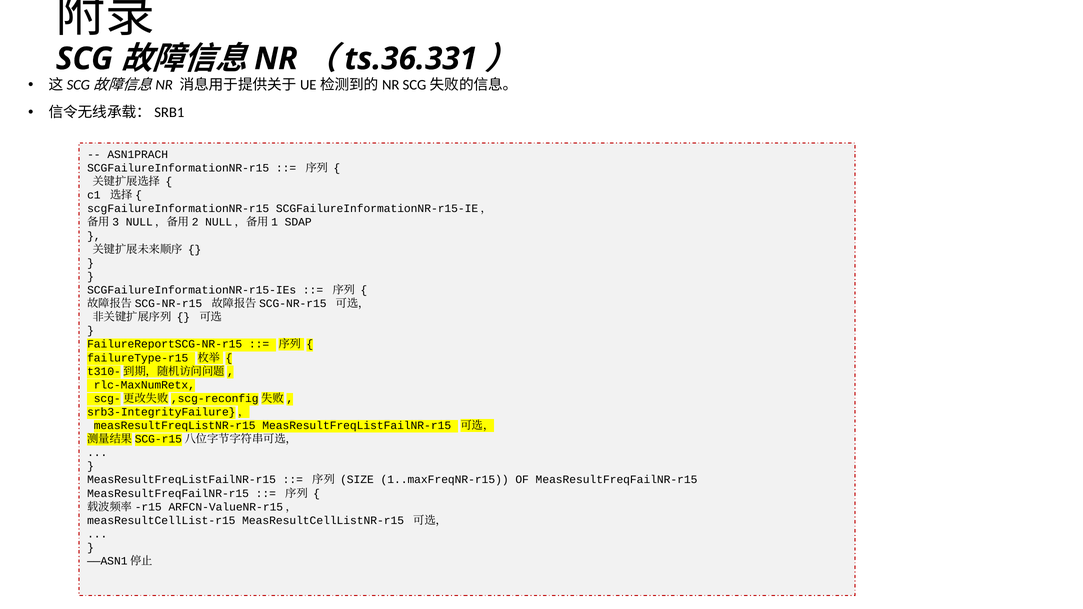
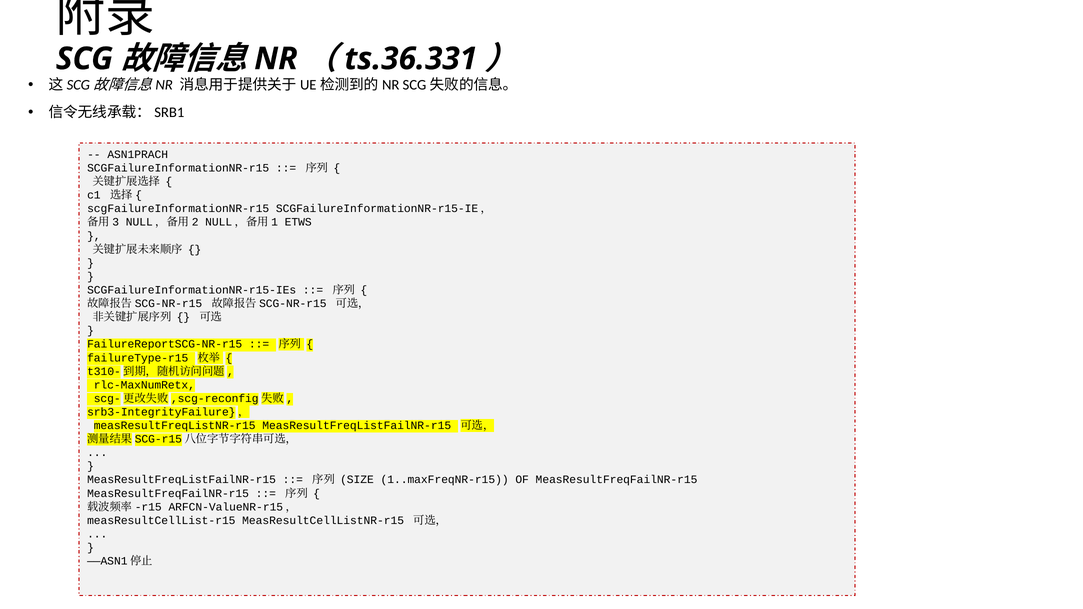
SDAP: SDAP -> ETWS
